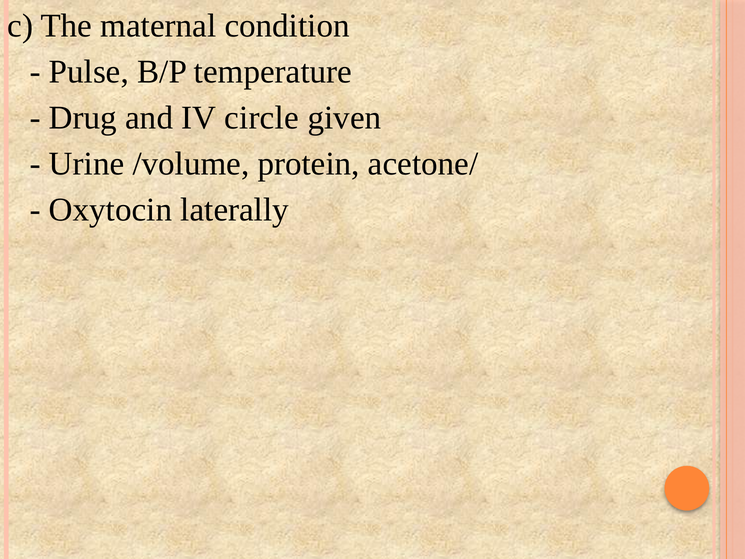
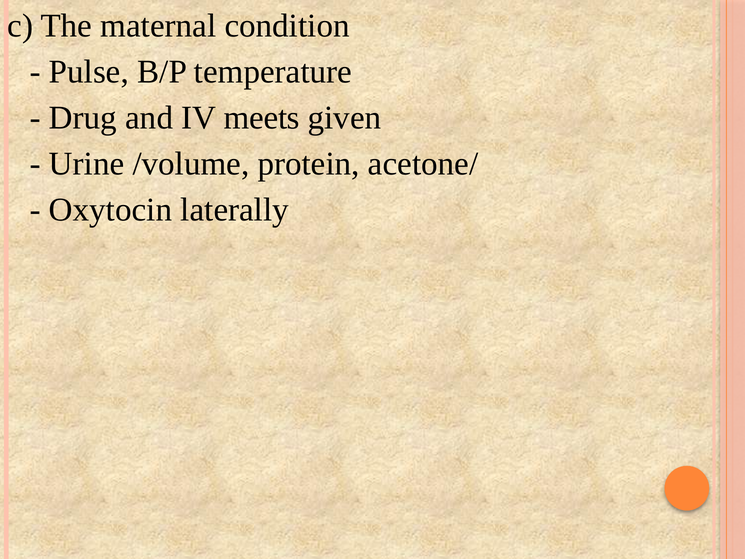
circle: circle -> meets
